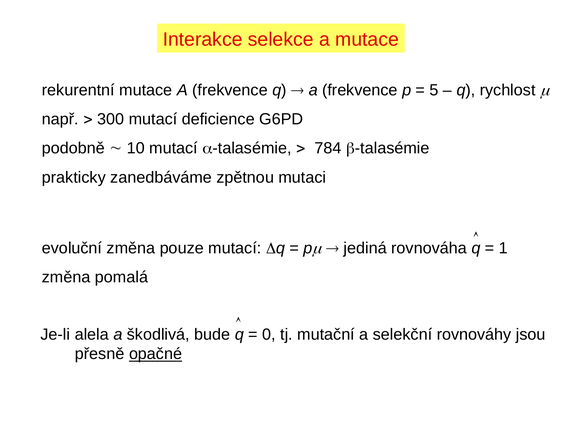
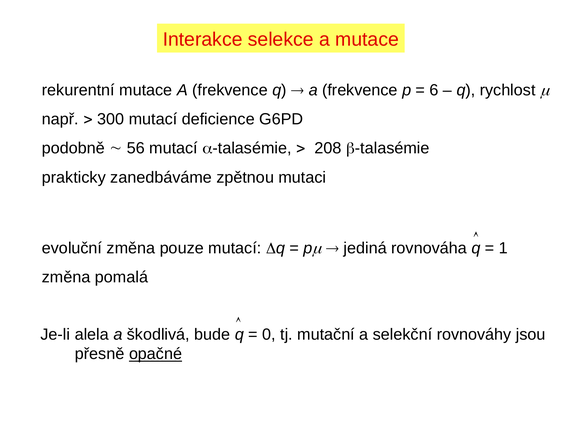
5: 5 -> 6
10: 10 -> 56
784: 784 -> 208
